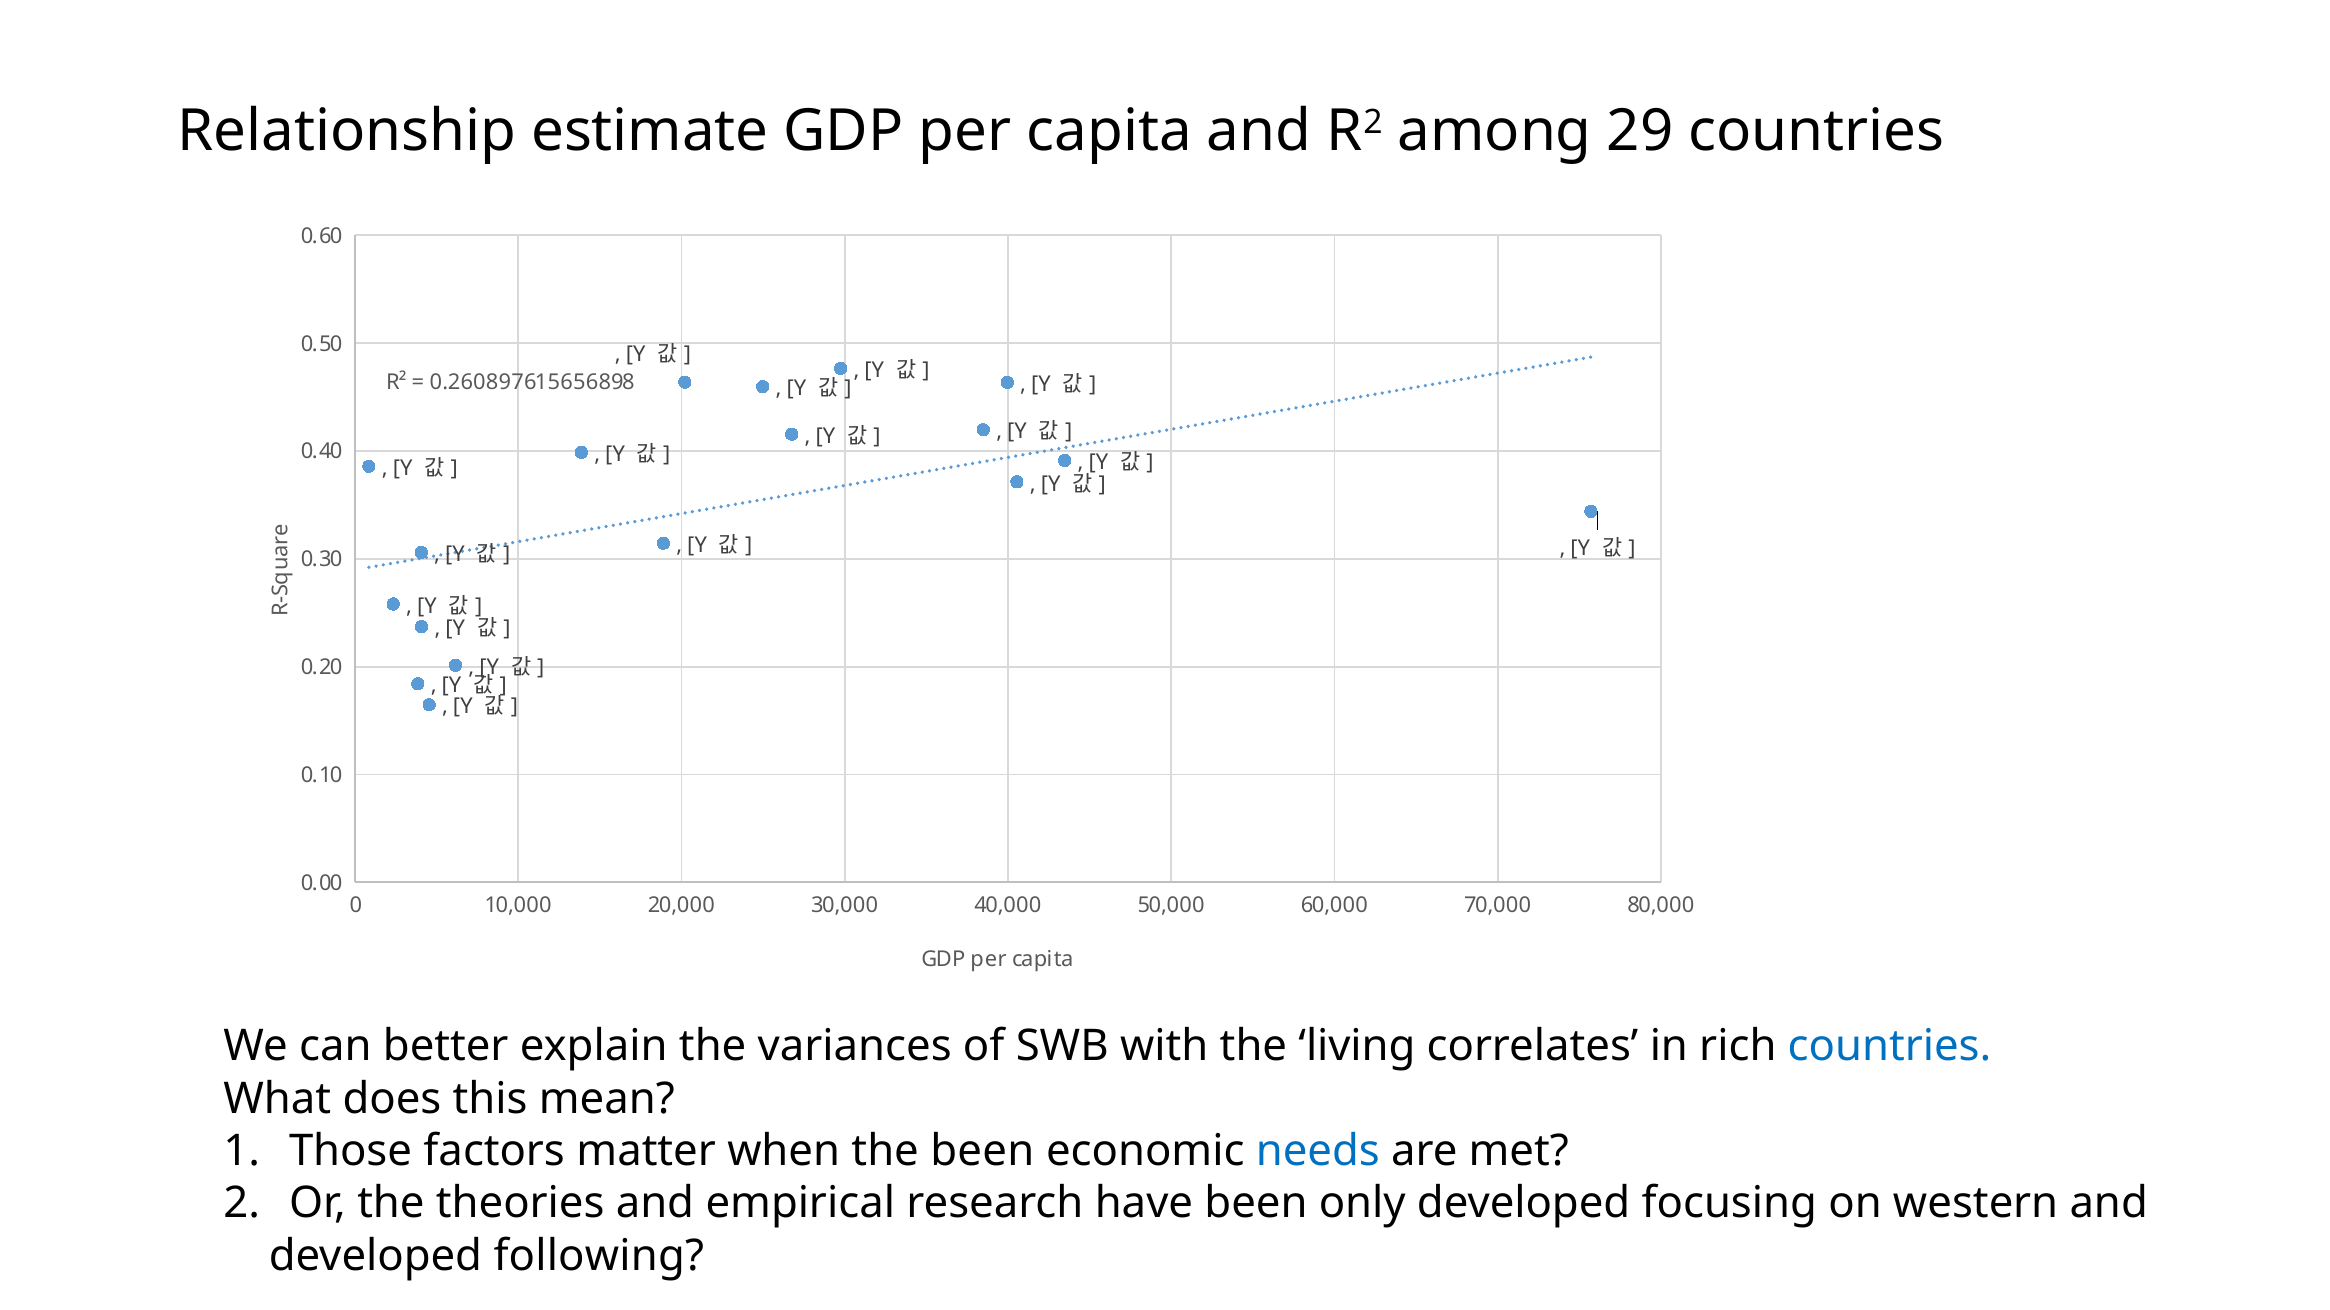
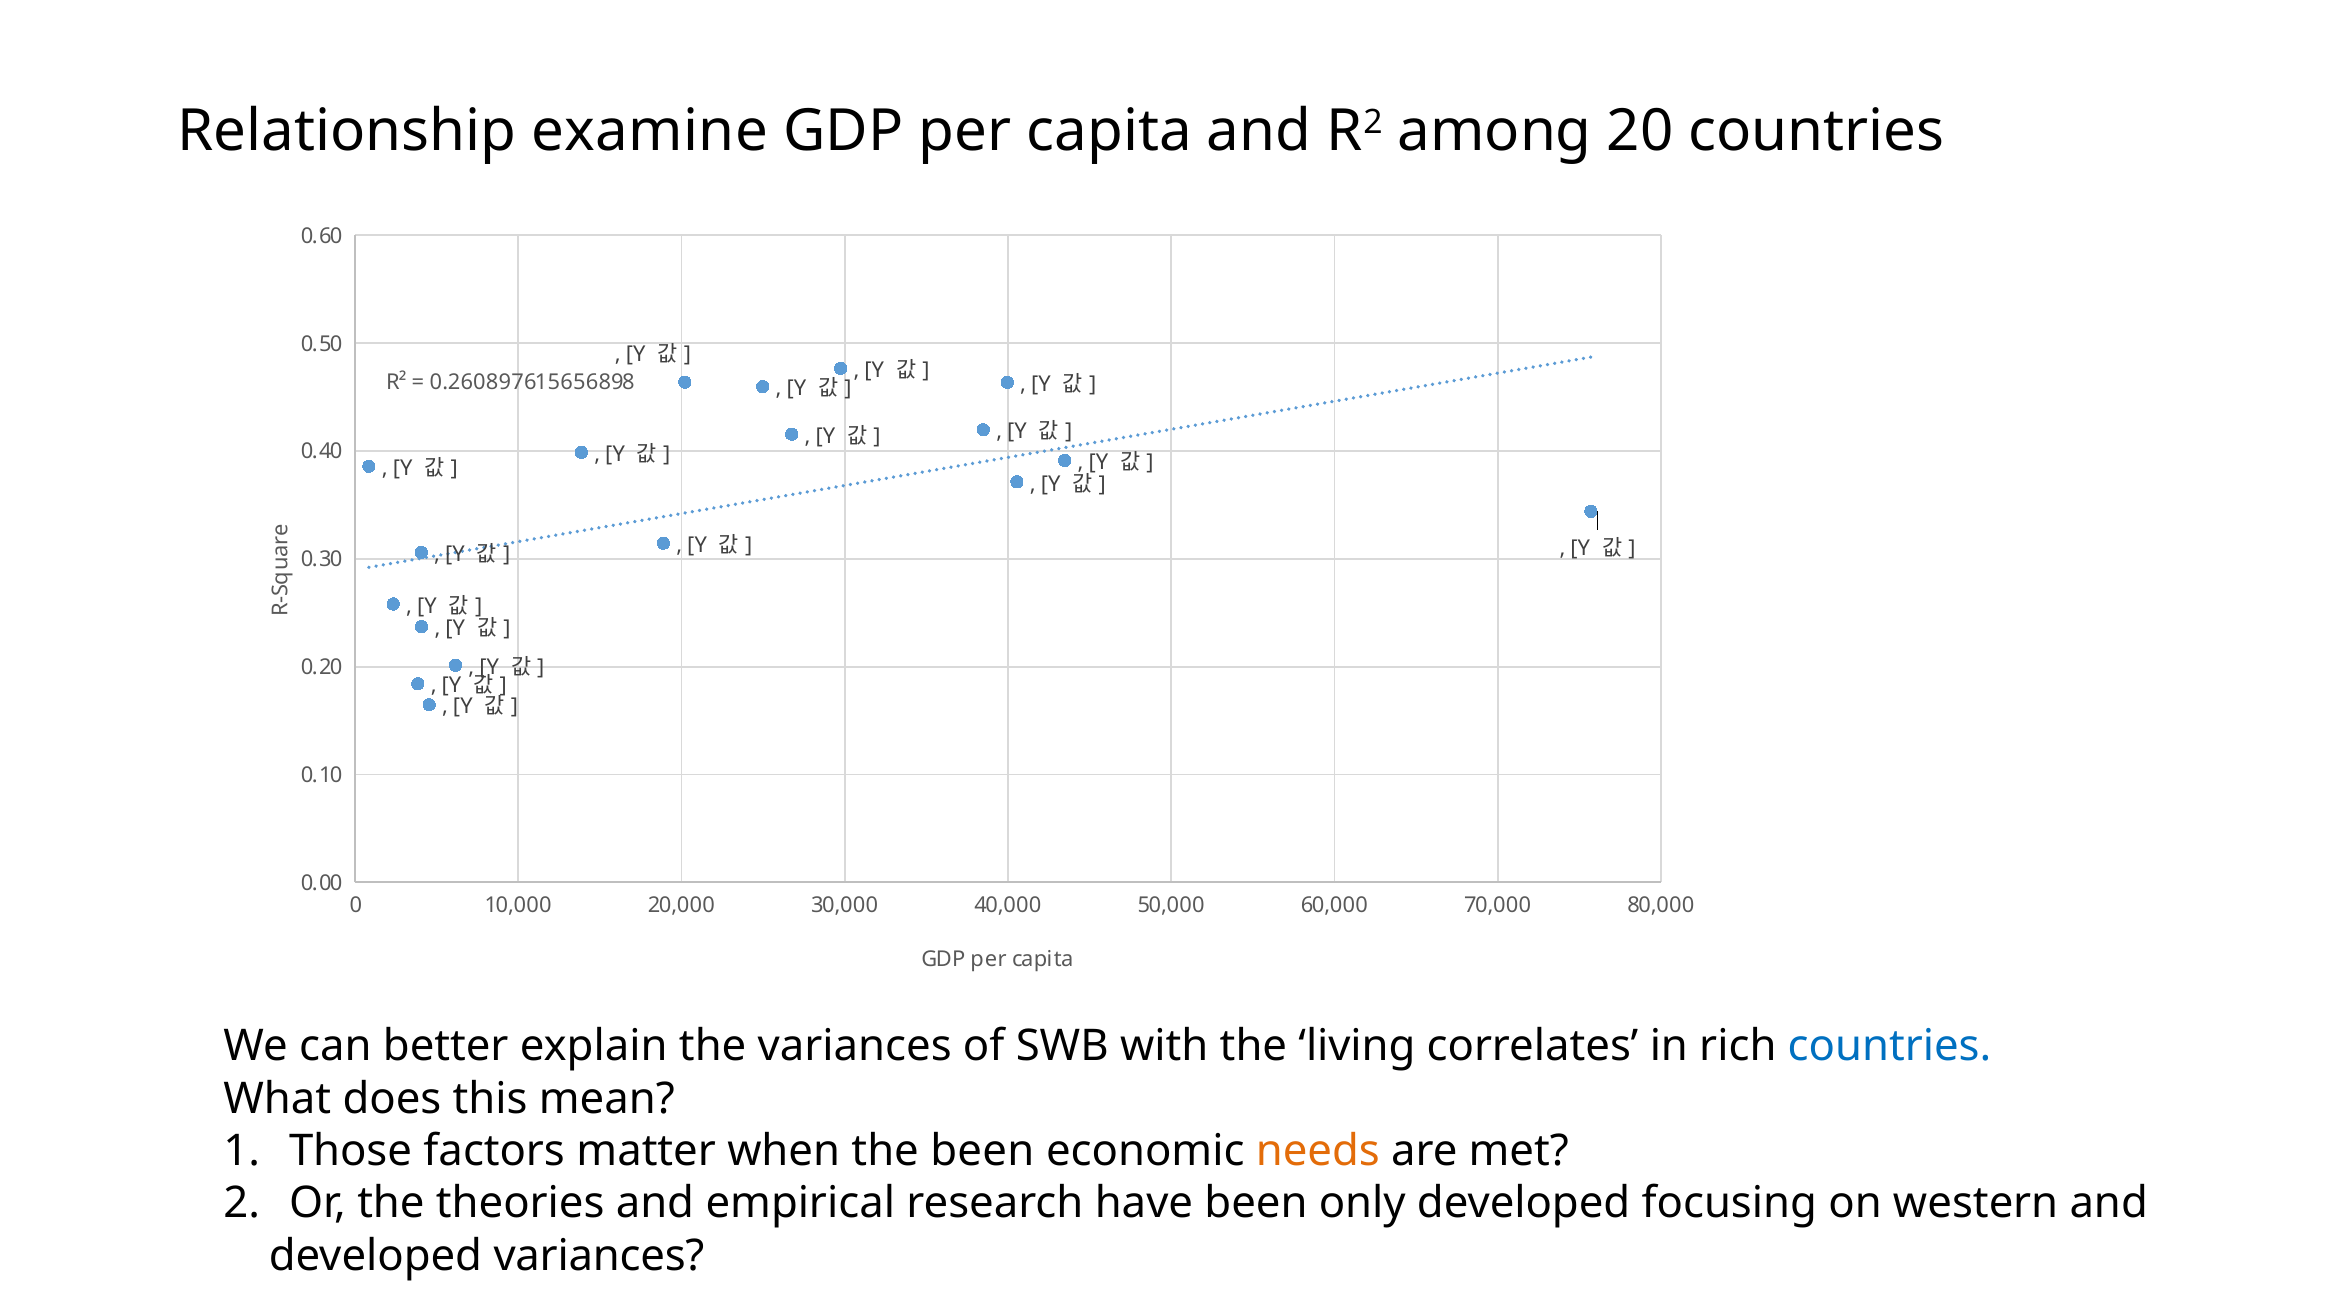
estimate: estimate -> examine
29: 29 -> 20
needs colour: blue -> orange
developed following: following -> variances
